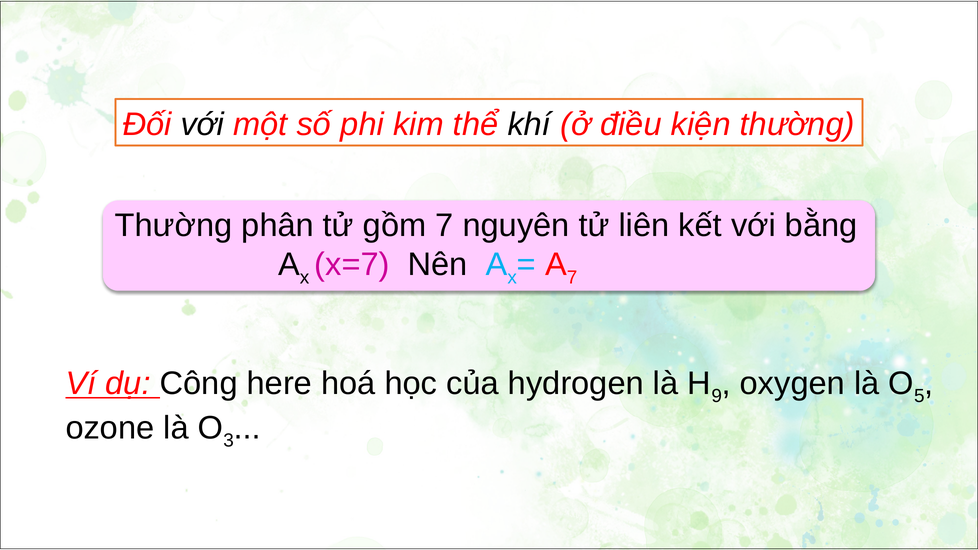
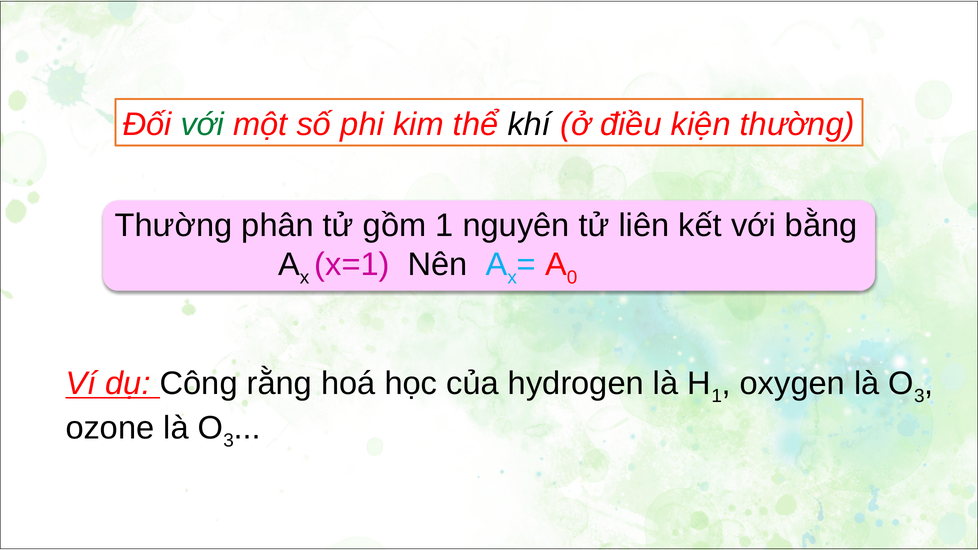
với at (202, 125) colour: black -> green
gồm 7: 7 -> 1
x=7: x=7 -> x=1
7 at (572, 277): 7 -> 0
here: here -> rằng
9 at (717, 396): 9 -> 1
5 at (919, 396): 5 -> 3
